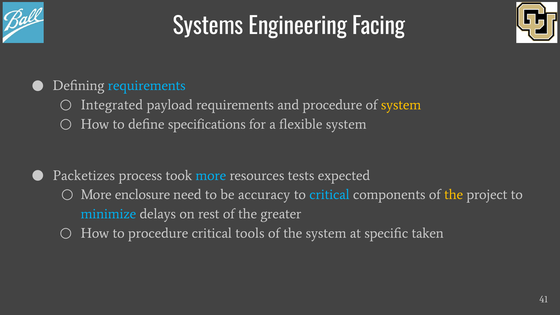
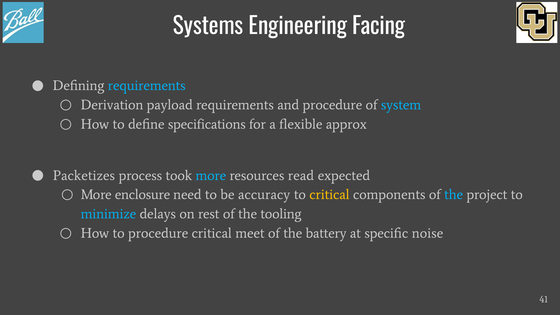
Integrated: Integrated -> Derivation
system at (401, 105) colour: yellow -> light blue
flexible system: system -> approx
tests: tests -> read
critical at (329, 195) colour: light blue -> yellow
the at (454, 195) colour: yellow -> light blue
greater: greater -> tooling
tools: tools -> meet
the system: system -> battery
taken: taken -> noise
